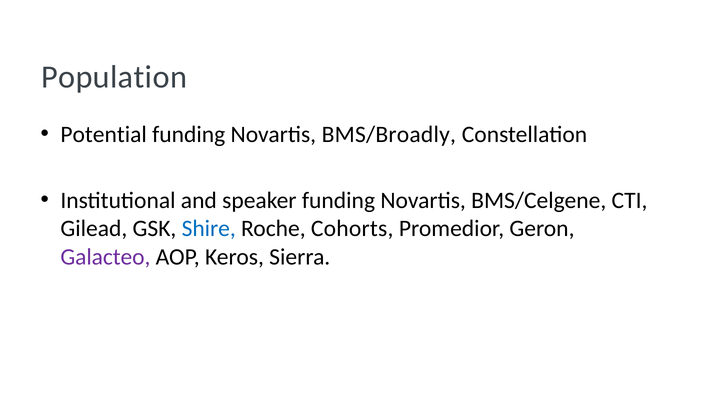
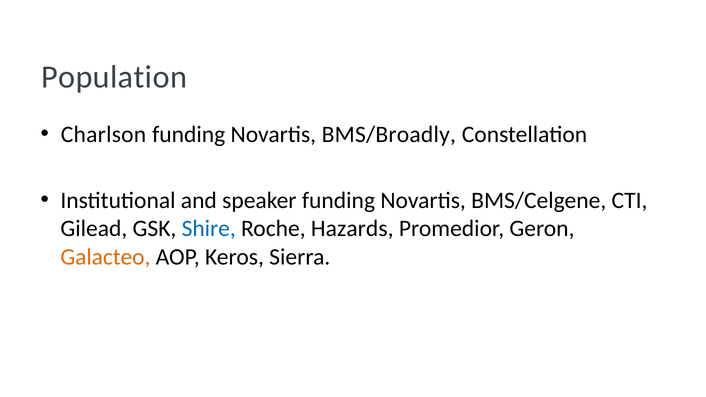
Potential: Potential -> Charlson
Cohorts: Cohorts -> Hazards
Galacteo colour: purple -> orange
